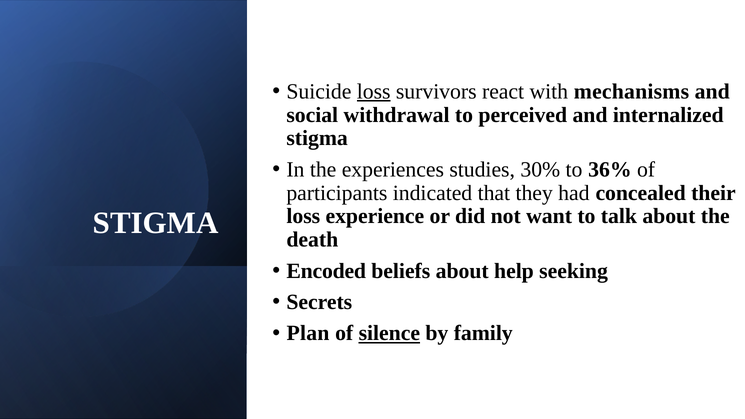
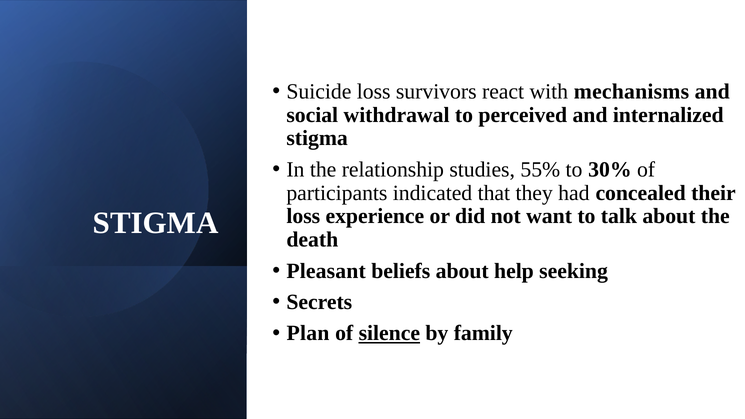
loss at (374, 91) underline: present -> none
experiences: experiences -> relationship
30%: 30% -> 55%
36%: 36% -> 30%
Encoded: Encoded -> Pleasant
